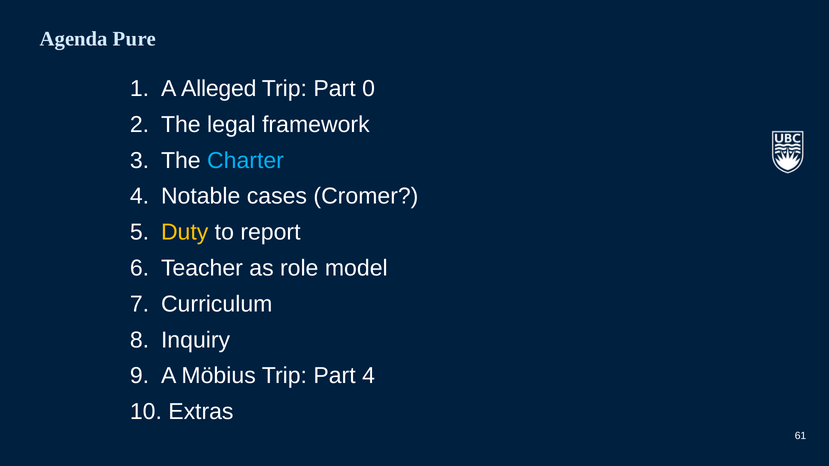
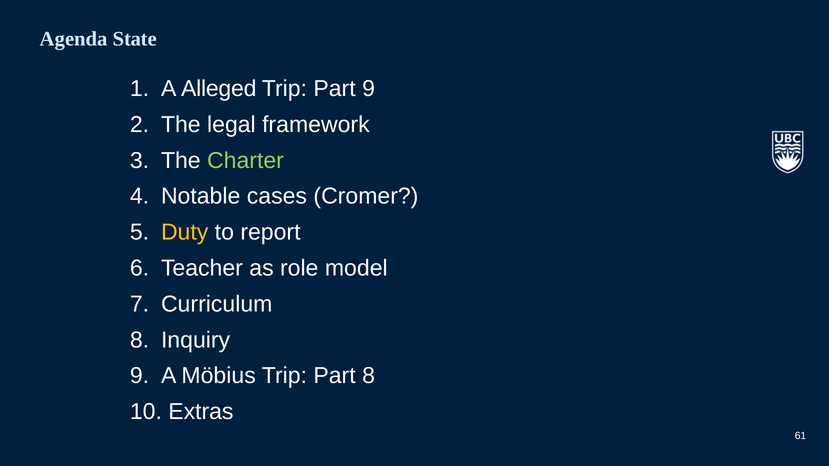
Pure: Pure -> State
Part 0: 0 -> 9
Charter colour: light blue -> light green
Part 4: 4 -> 8
